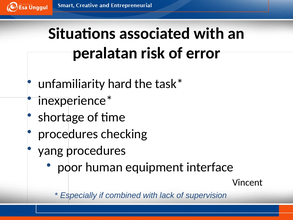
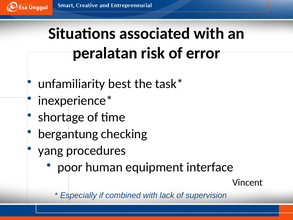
hard: hard -> best
procedures at (68, 134): procedures -> bergantung
